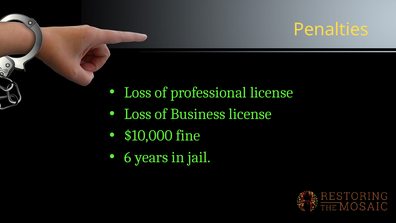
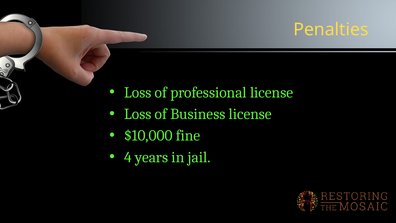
6: 6 -> 4
